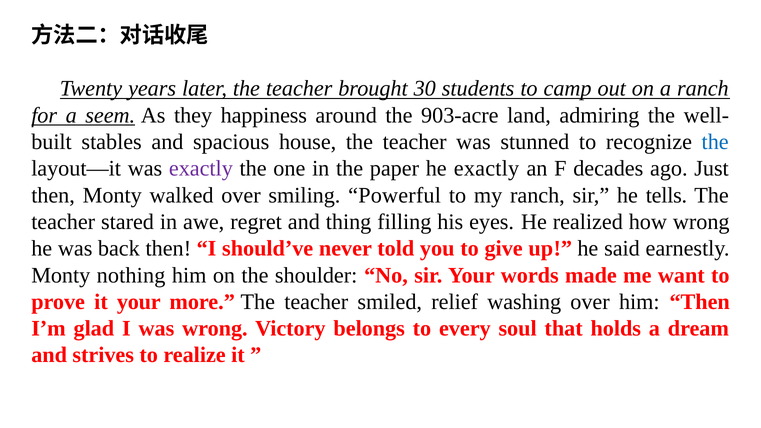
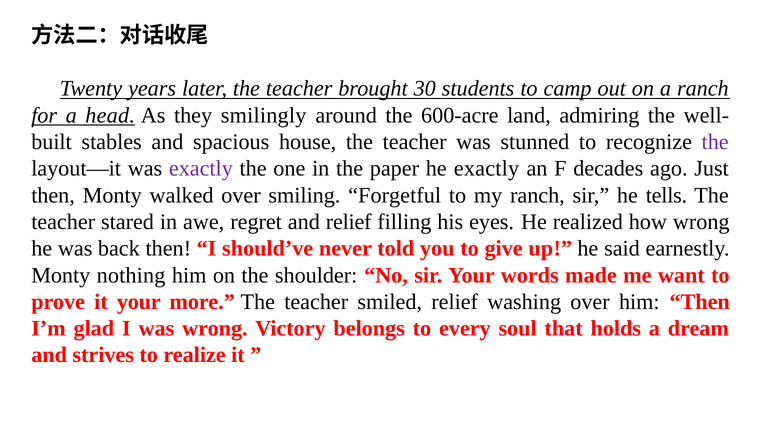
seem: seem -> head
happiness: happiness -> smilingly
903-acre: 903-acre -> 600-acre
the at (715, 142) colour: blue -> purple
Powerful: Powerful -> Forgetful
and thing: thing -> relief
